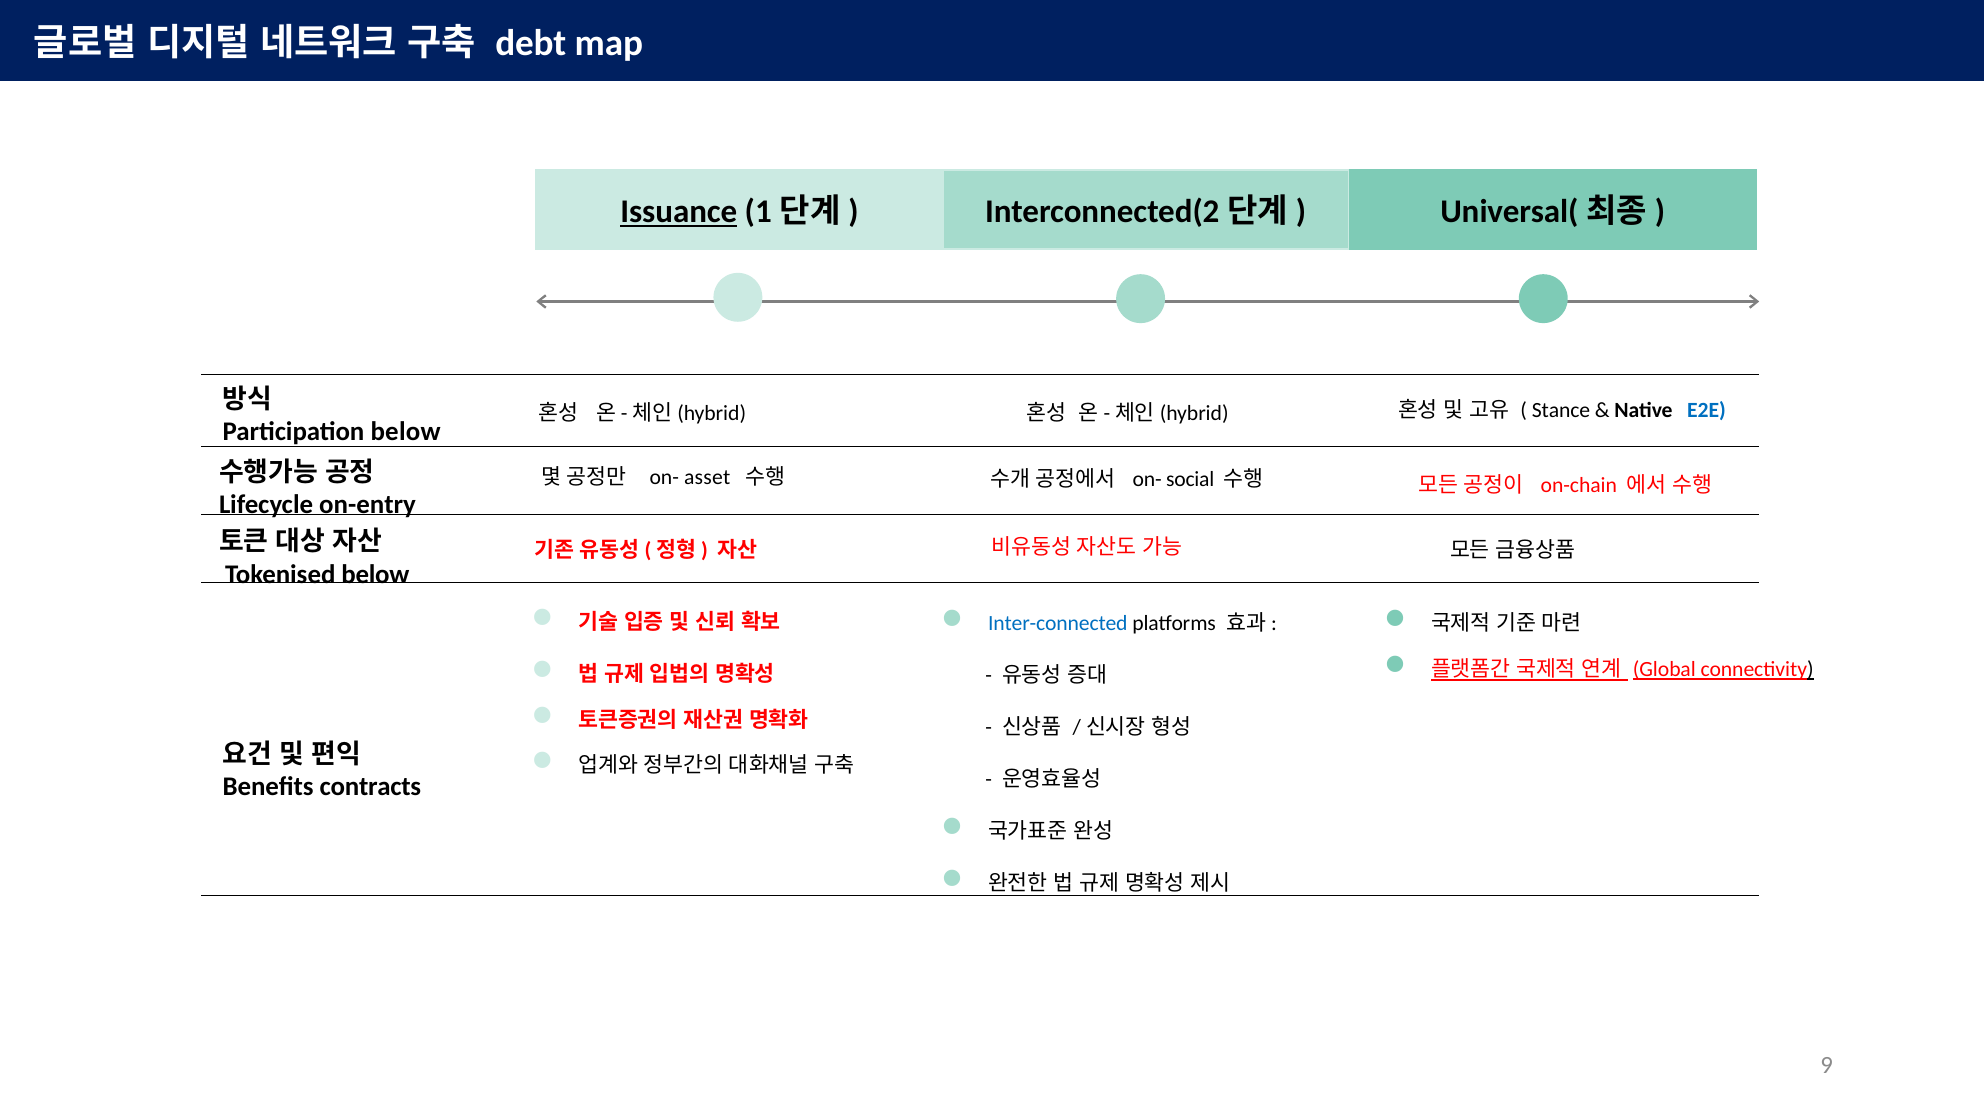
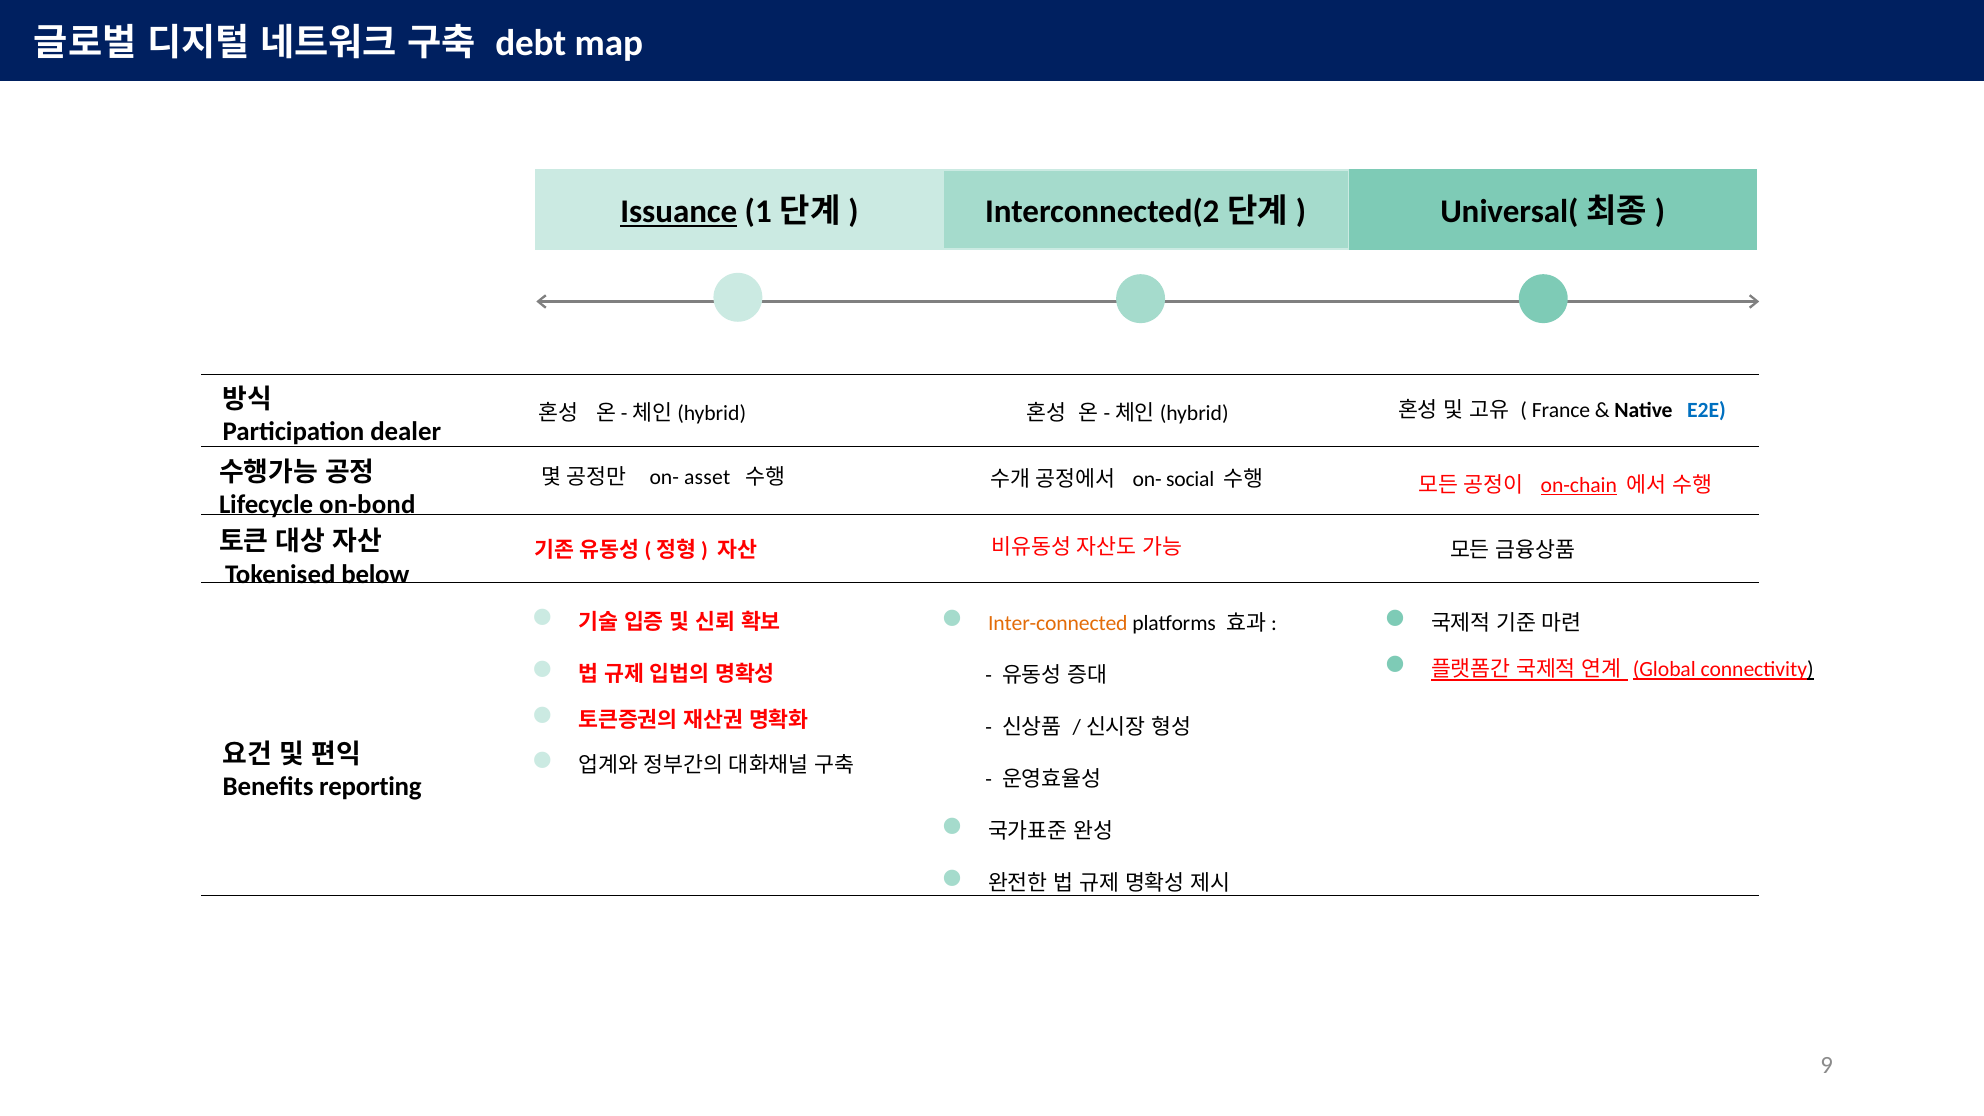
Stance: Stance -> France
Participation below: below -> dealer
on-chain underline: none -> present
on-entry: on-entry -> on-bond
Inter-connected colour: blue -> orange
contracts: contracts -> reporting
